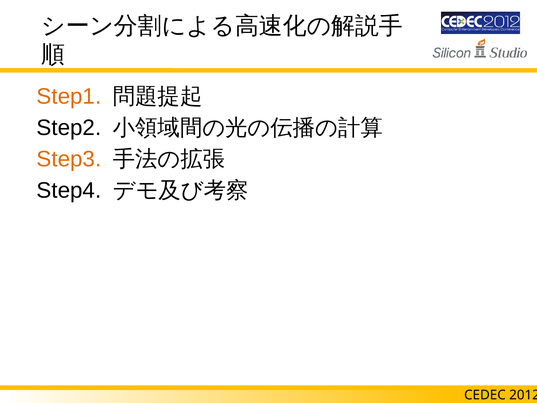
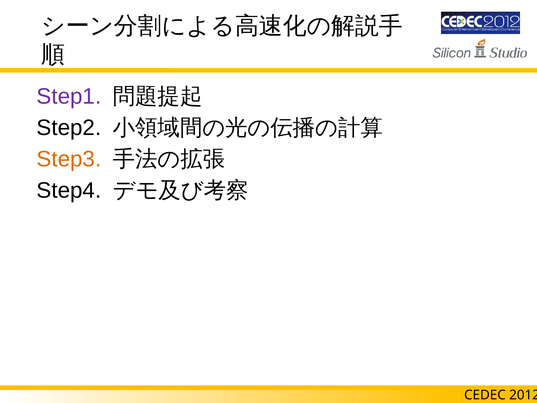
Step1 colour: orange -> purple
